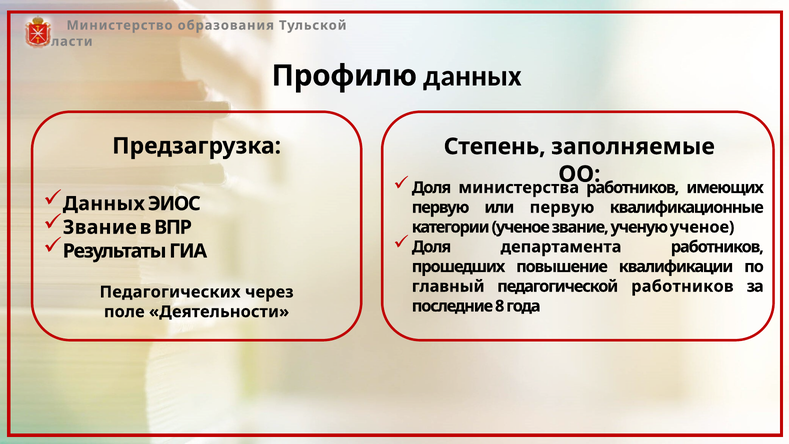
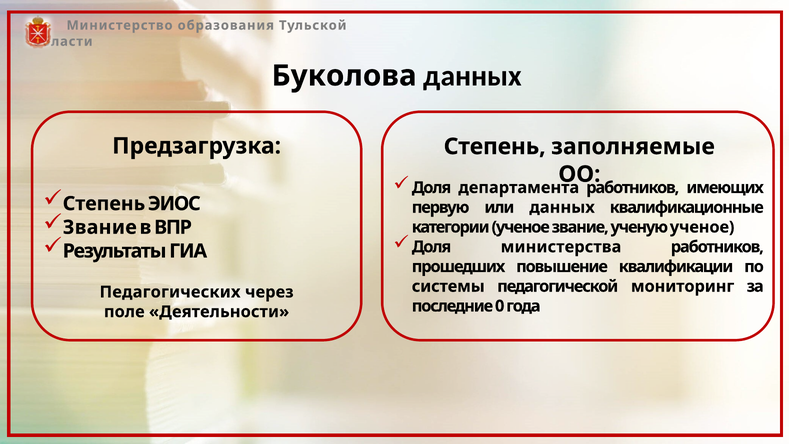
Профилю: Профилю -> Буколова
министерства: министерства -> департамента
Данных at (104, 204): Данных -> Степень
или первую: первую -> данных
департамента: департамента -> министерства
главный: главный -> системы
педагогической работников: работников -> мониторинг
8: 8 -> 0
